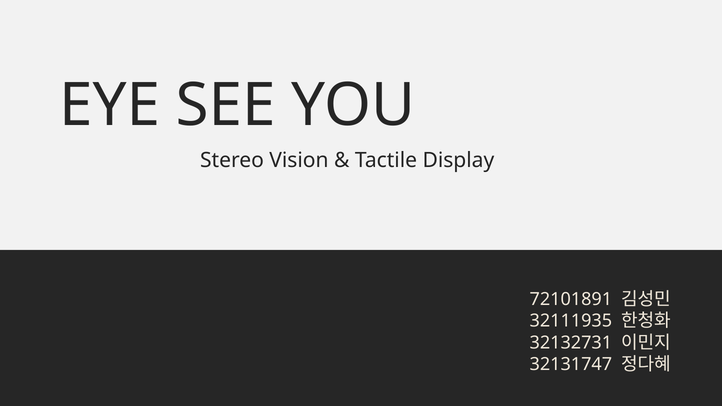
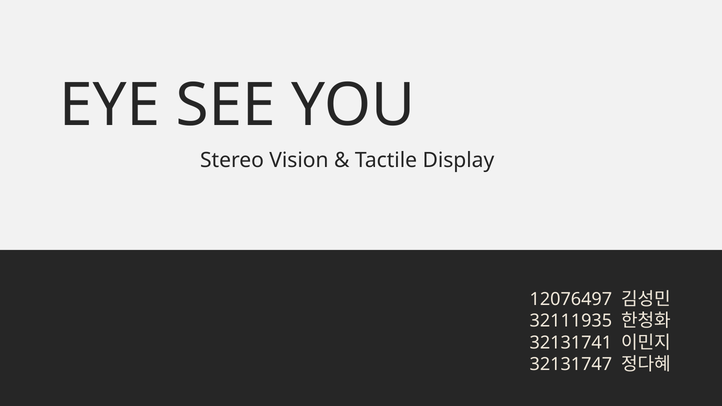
72101891: 72101891 -> 12076497
32132731: 32132731 -> 32131741
